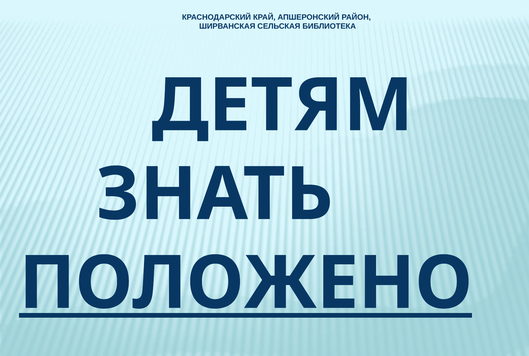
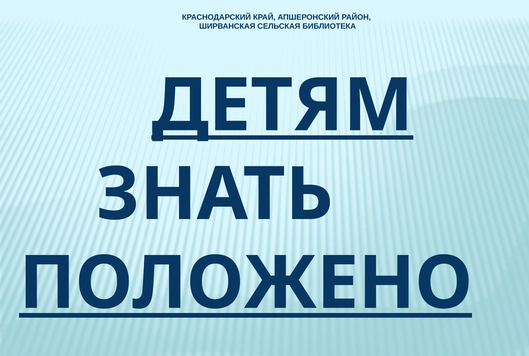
ДЕТЯМ underline: none -> present
